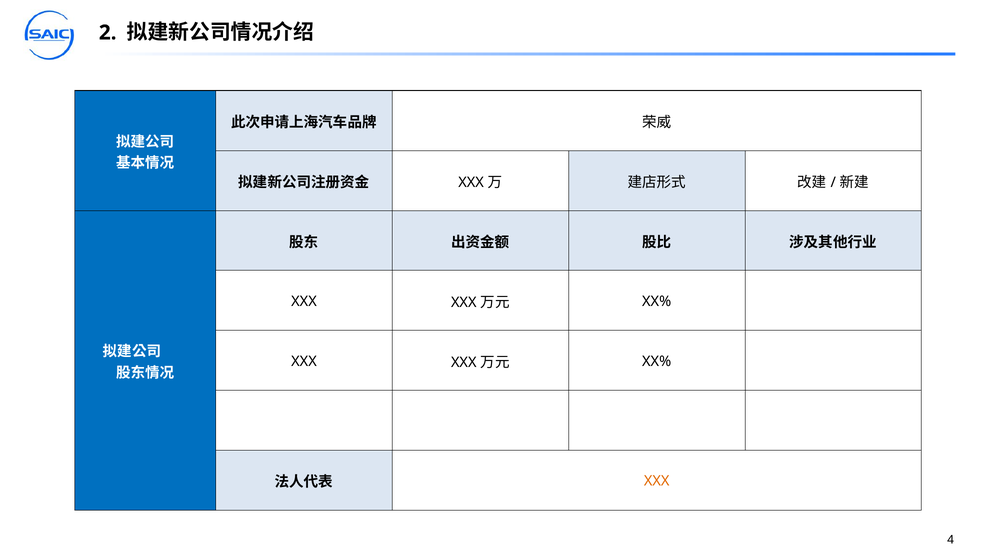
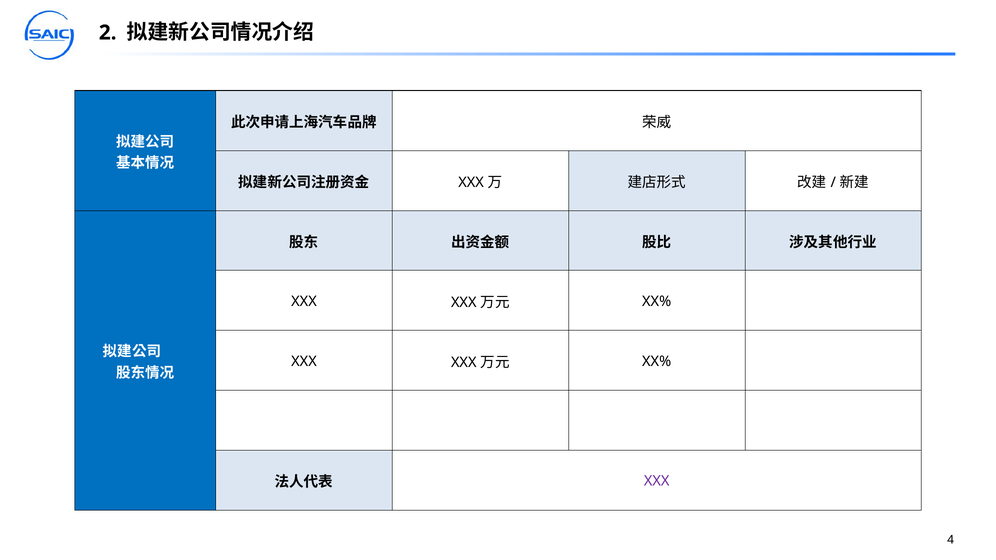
XXX at (657, 481) colour: orange -> purple
